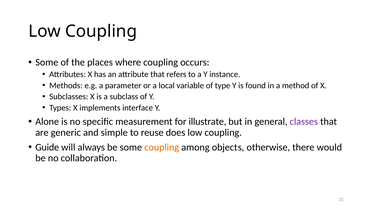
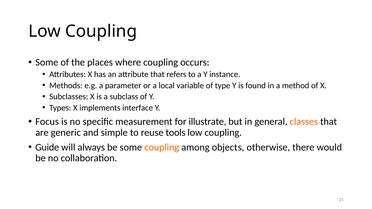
Alone: Alone -> Focus
classes colour: purple -> orange
does: does -> tools
